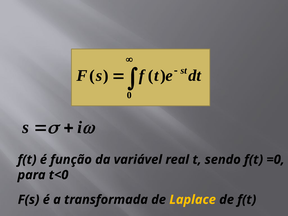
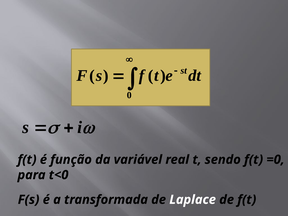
Laplace colour: yellow -> white
